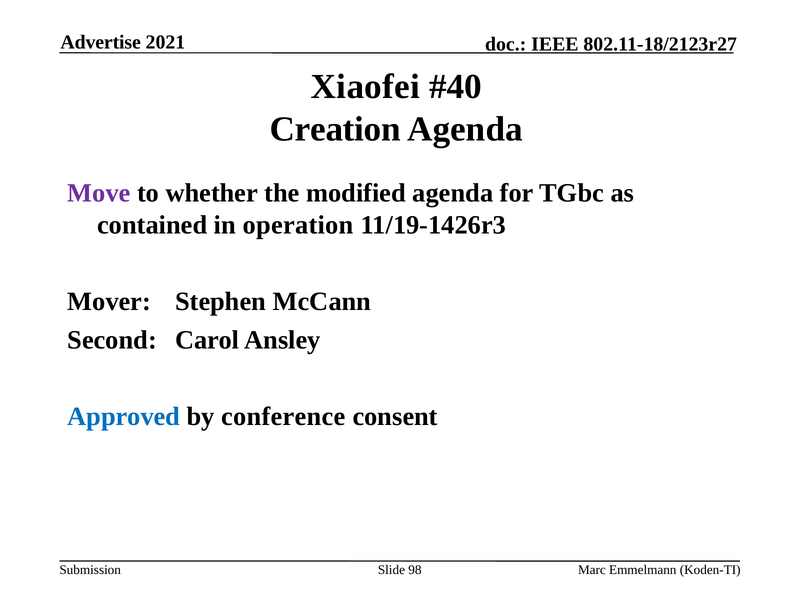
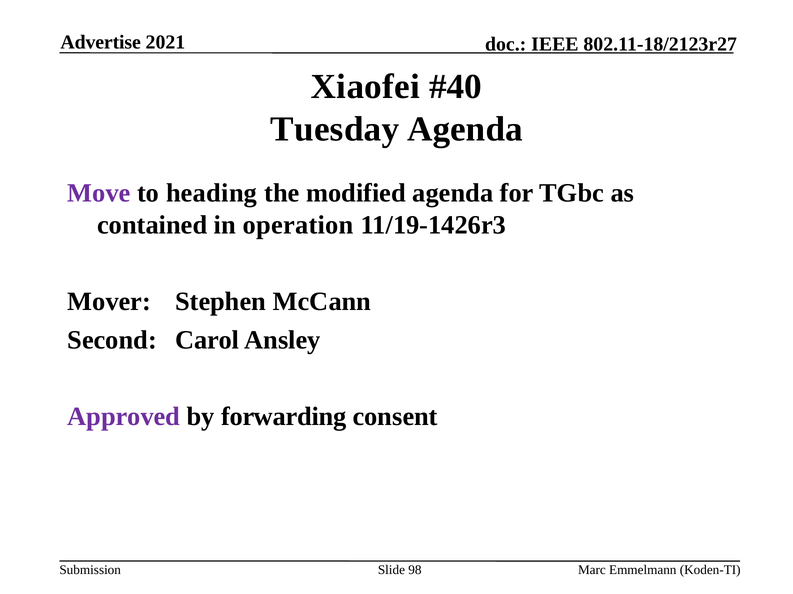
Creation: Creation -> Tuesday
whether: whether -> heading
Approved colour: blue -> purple
conference: conference -> forwarding
